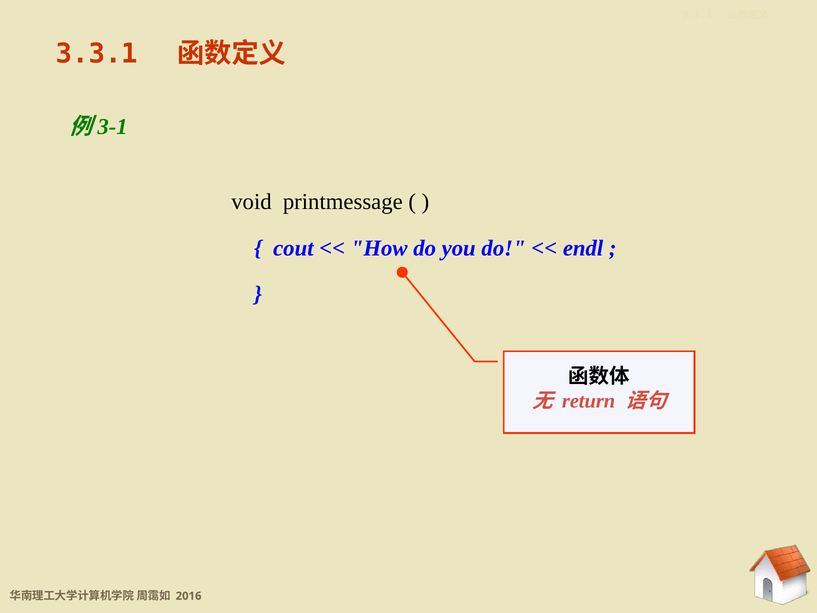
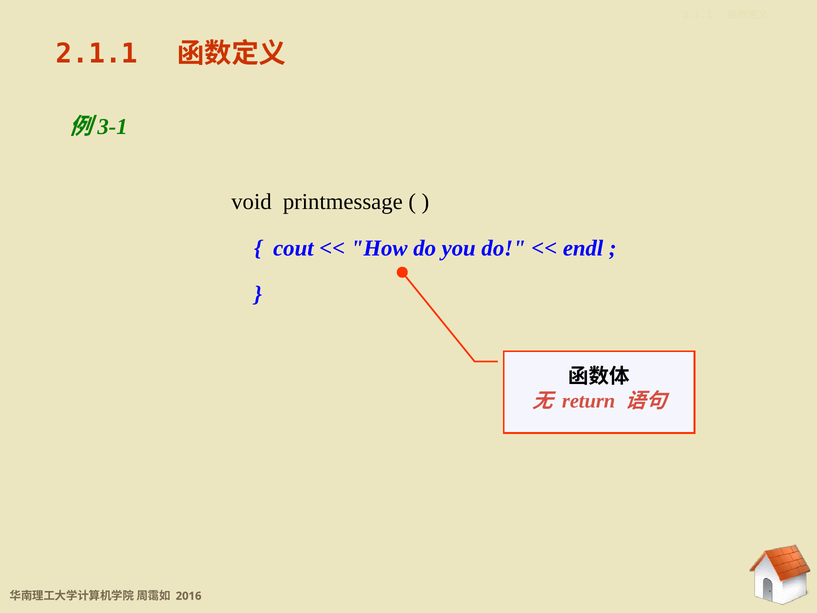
3.3.1: 3.3.1 -> 2.1.1
